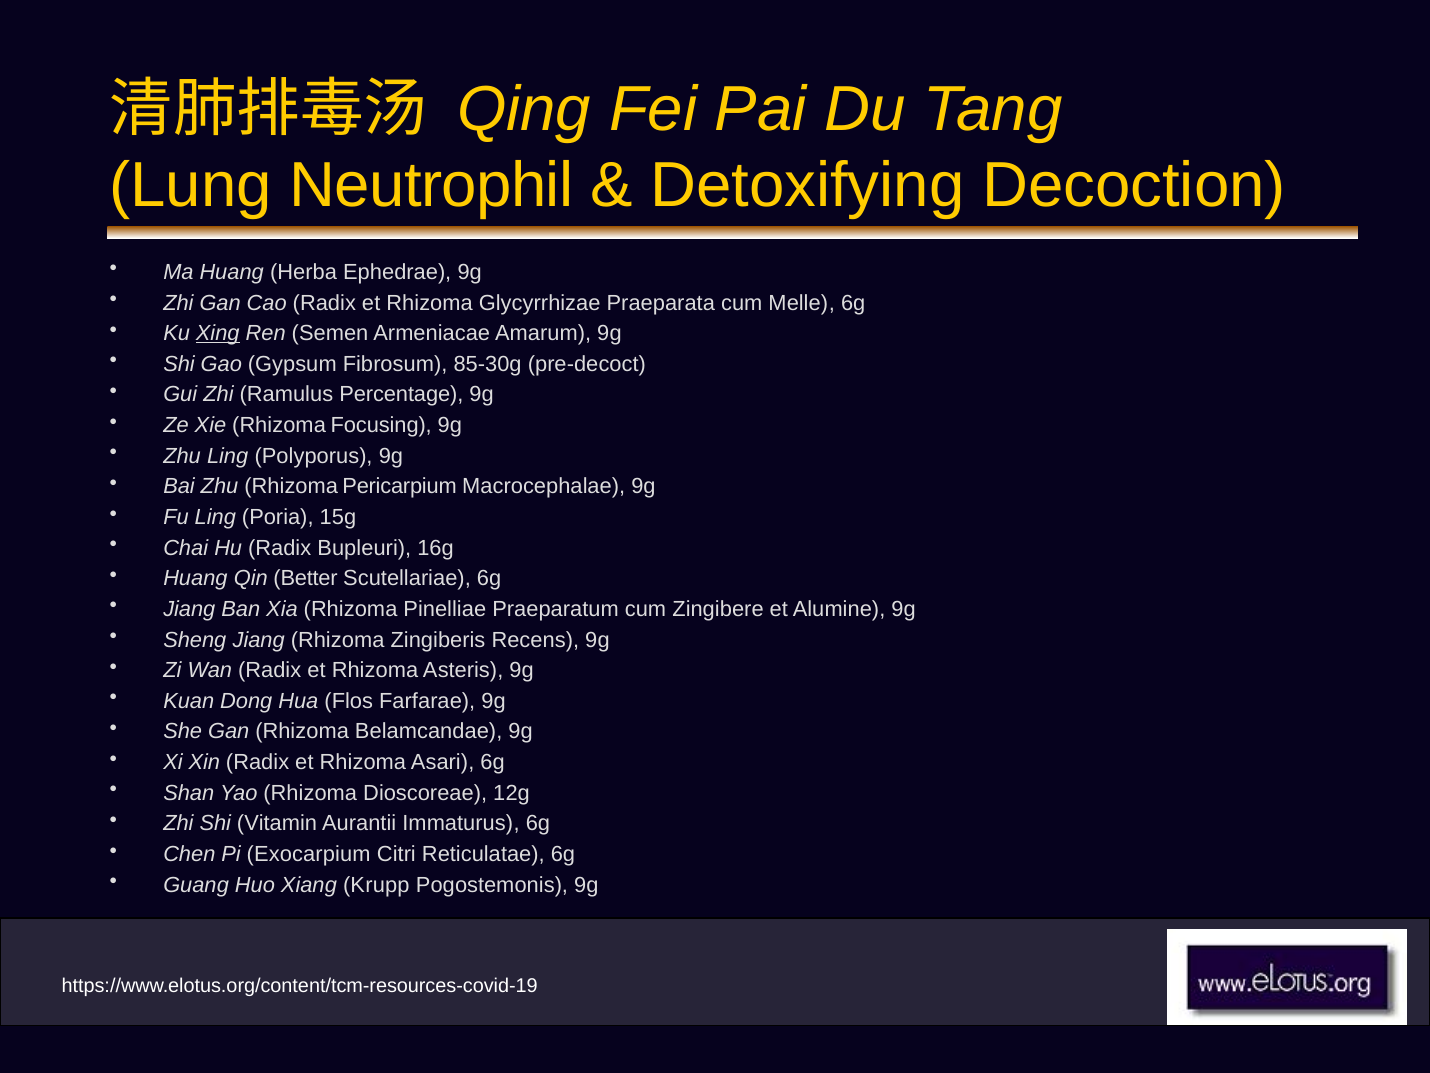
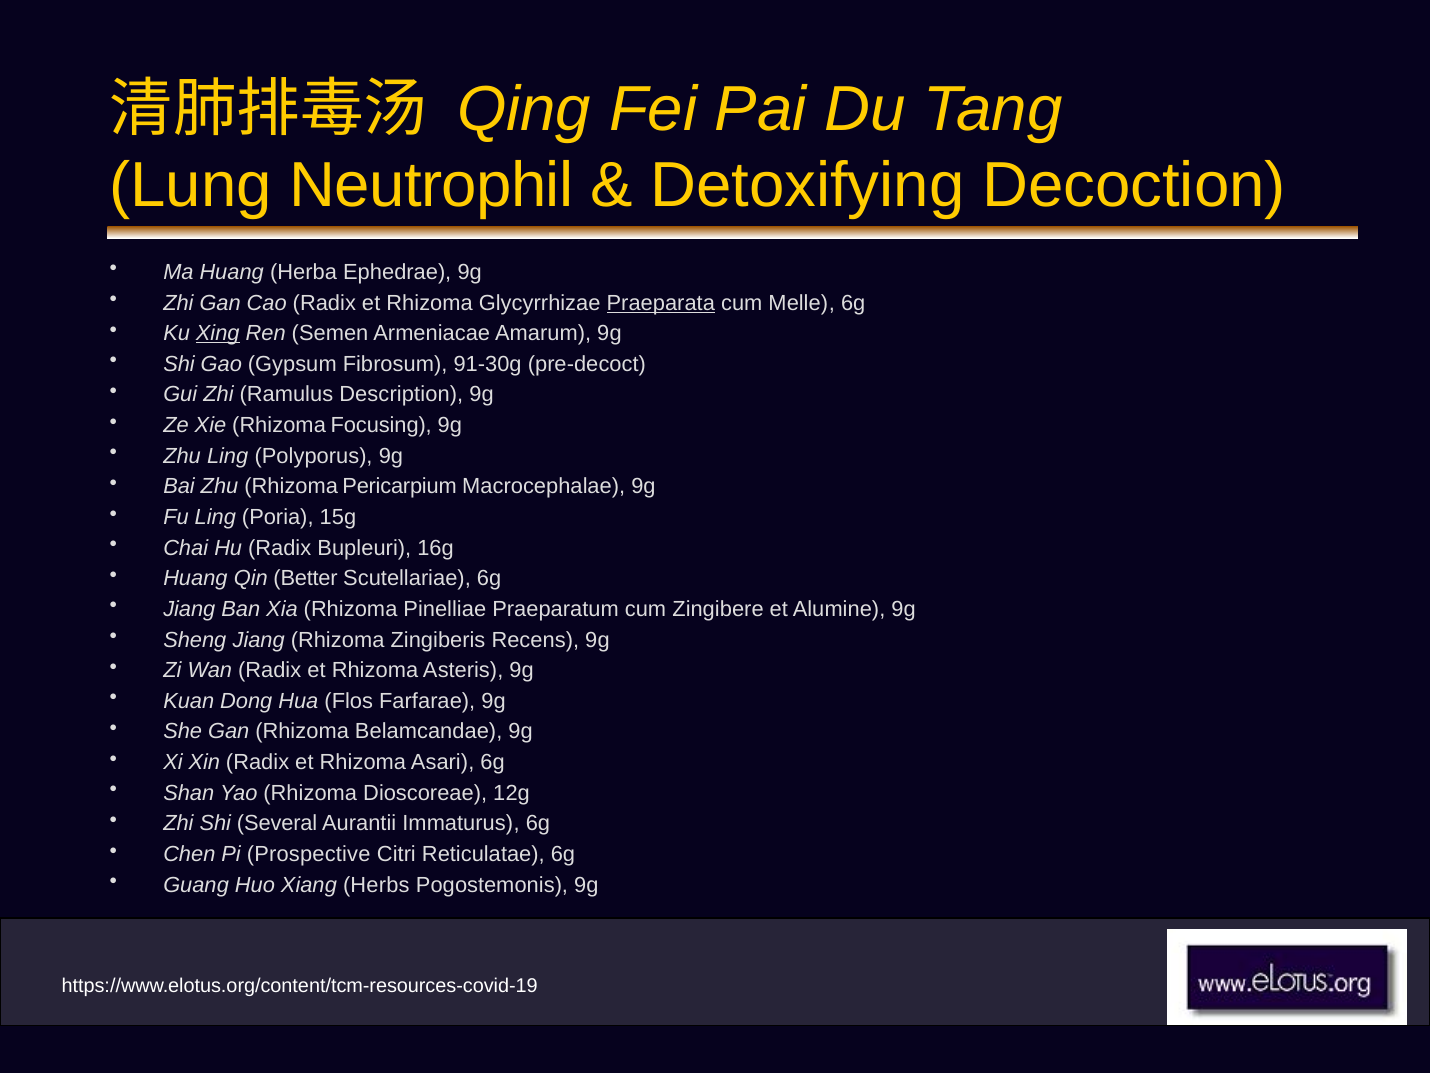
Praeparata underline: none -> present
85-30g: 85-30g -> 91-30g
Percentage: Percentage -> Description
Vitamin: Vitamin -> Several
Exocarpium: Exocarpium -> Prospective
Krupp: Krupp -> Herbs
